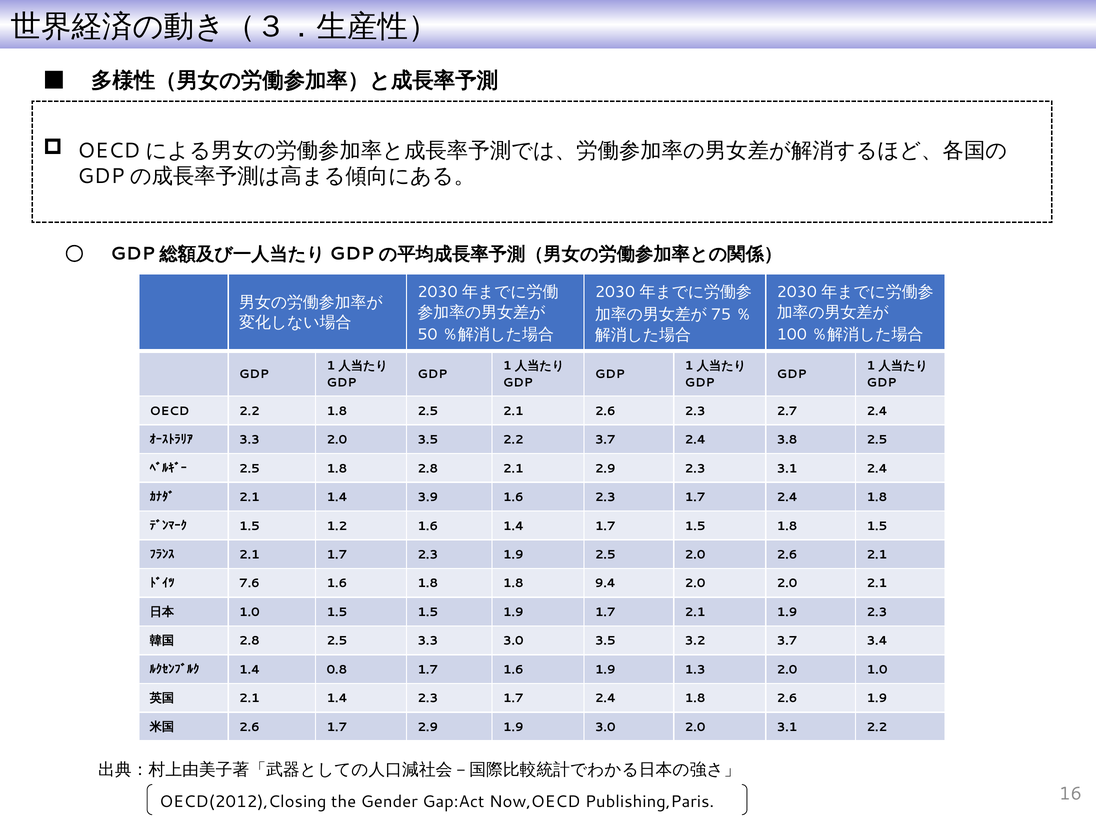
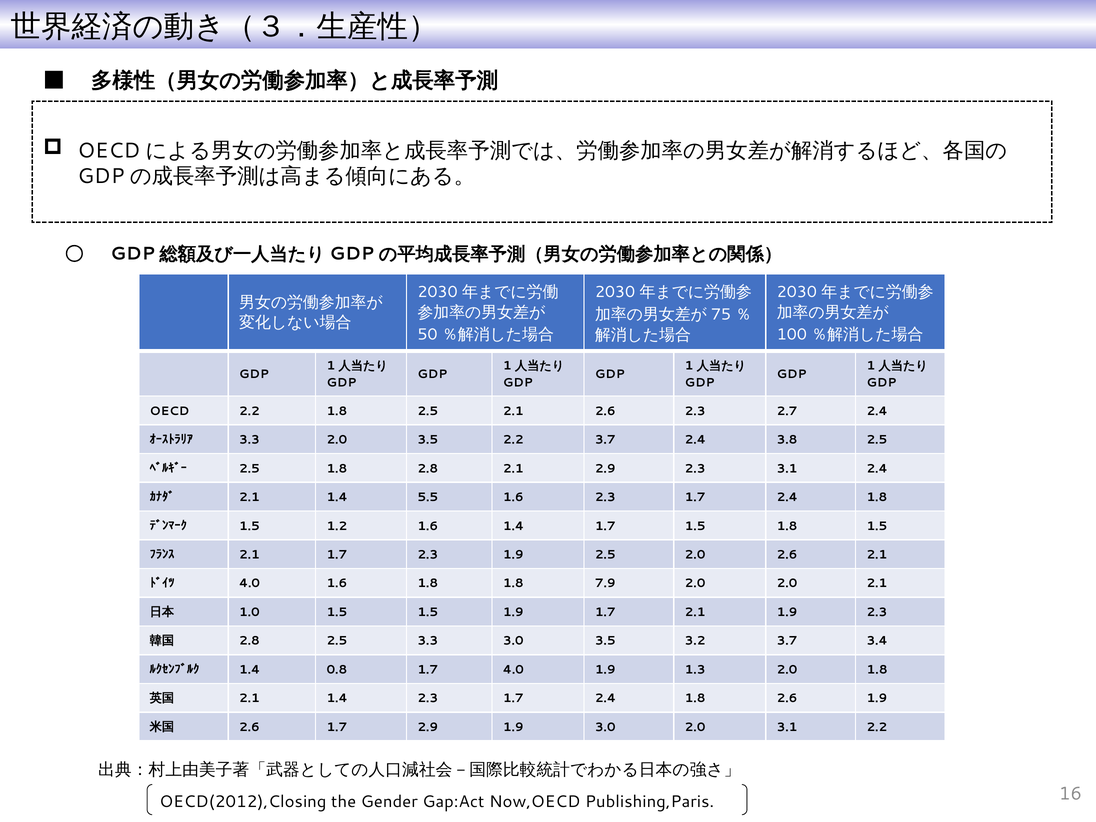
3.9: 3.9 -> 5.5
7.6 at (249, 583): 7.6 -> 4.0
9.4: 9.4 -> 7.9
1.7 1.6: 1.6 -> 4.0
2.0 1.0: 1.0 -> 1.8
